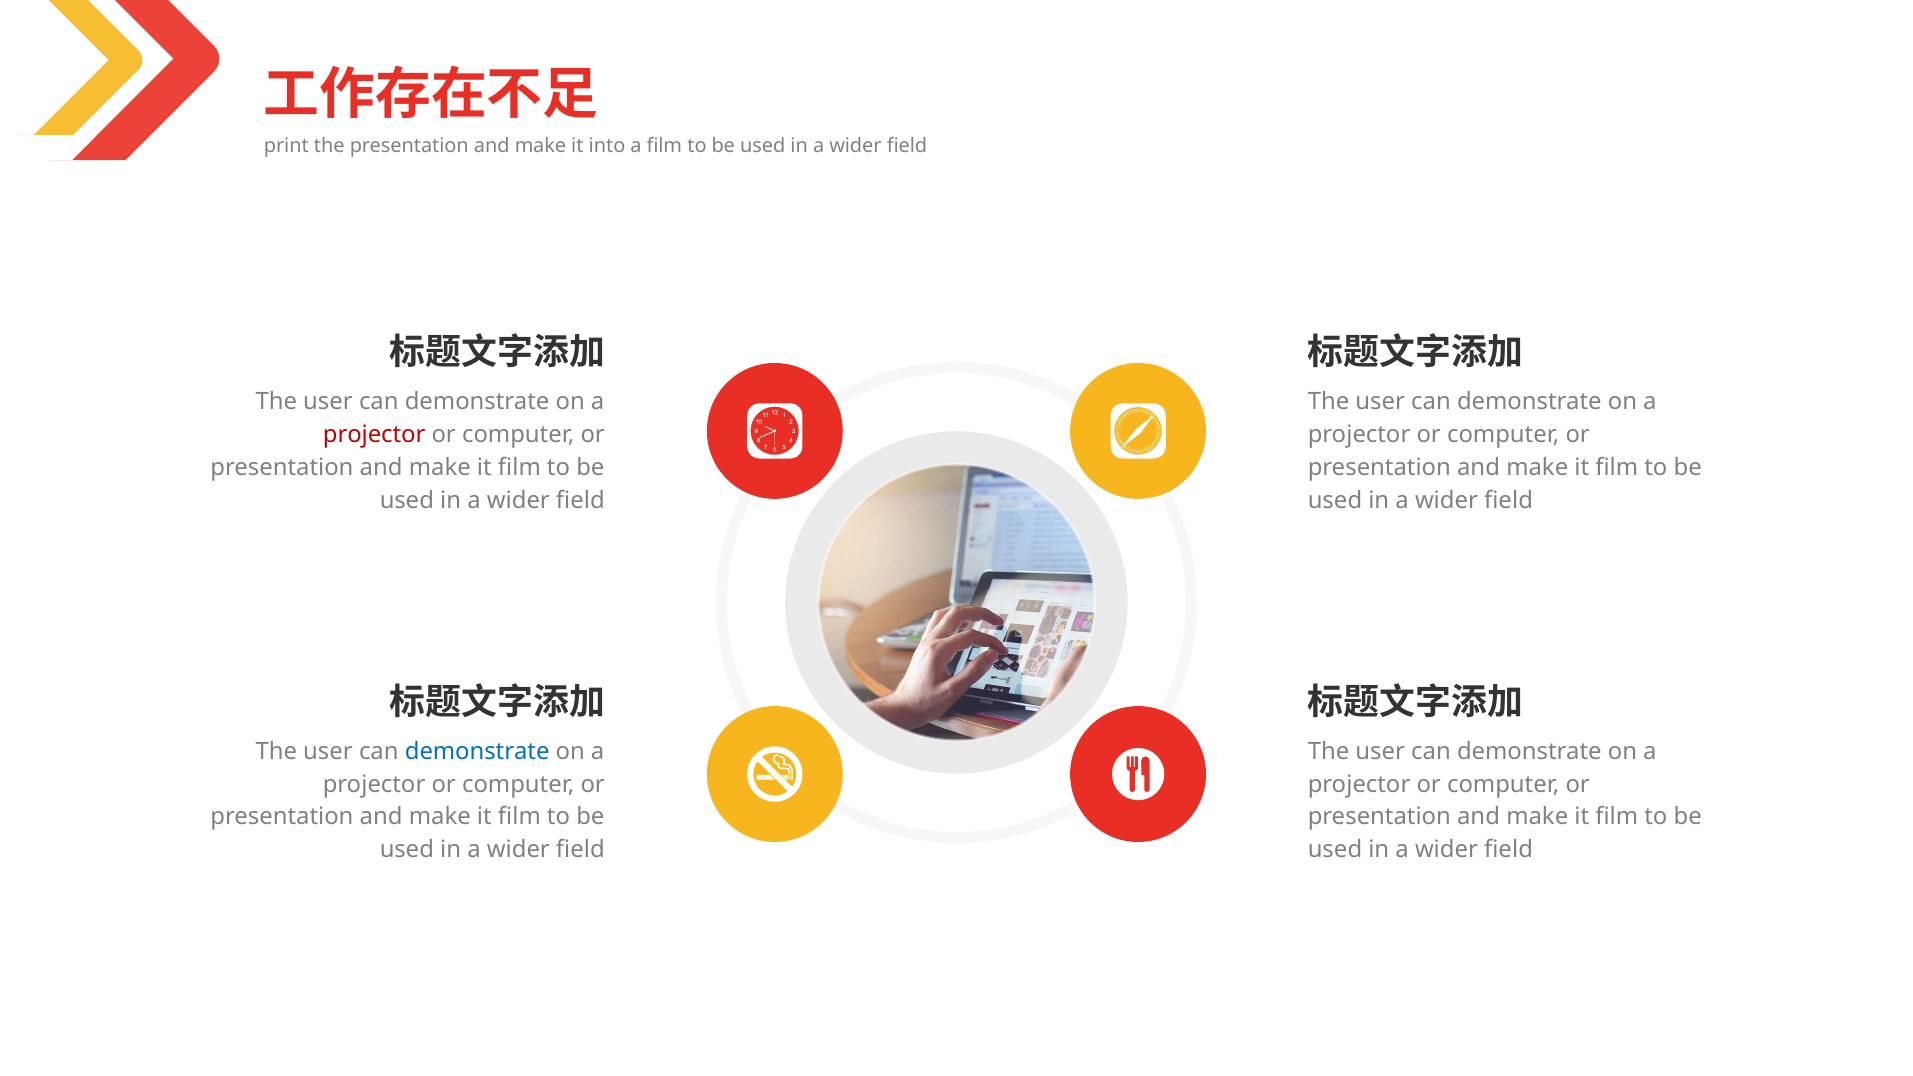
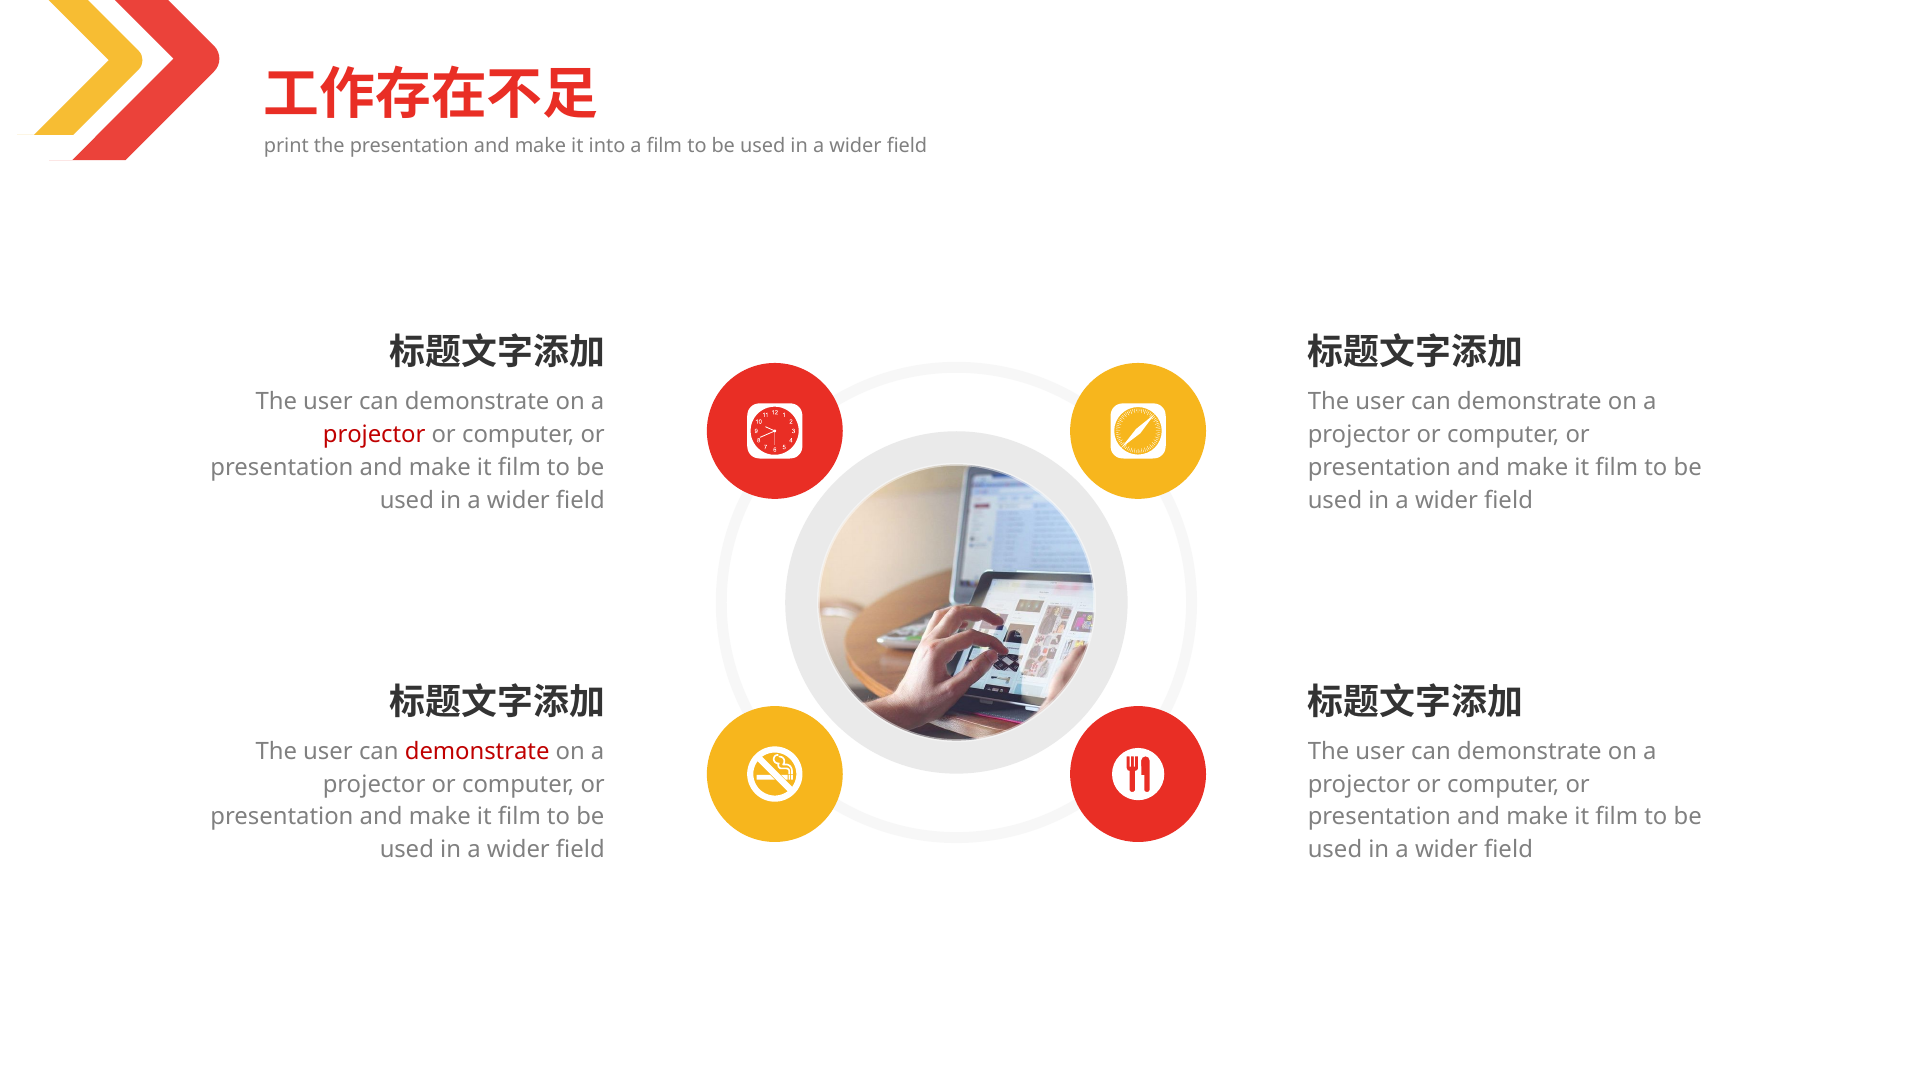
demonstrate at (477, 752) colour: blue -> red
